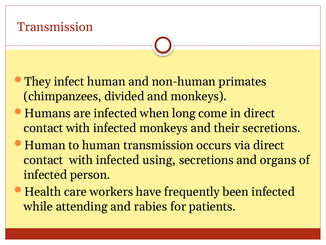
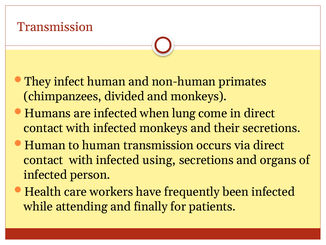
long: long -> lung
rabies: rabies -> finally
